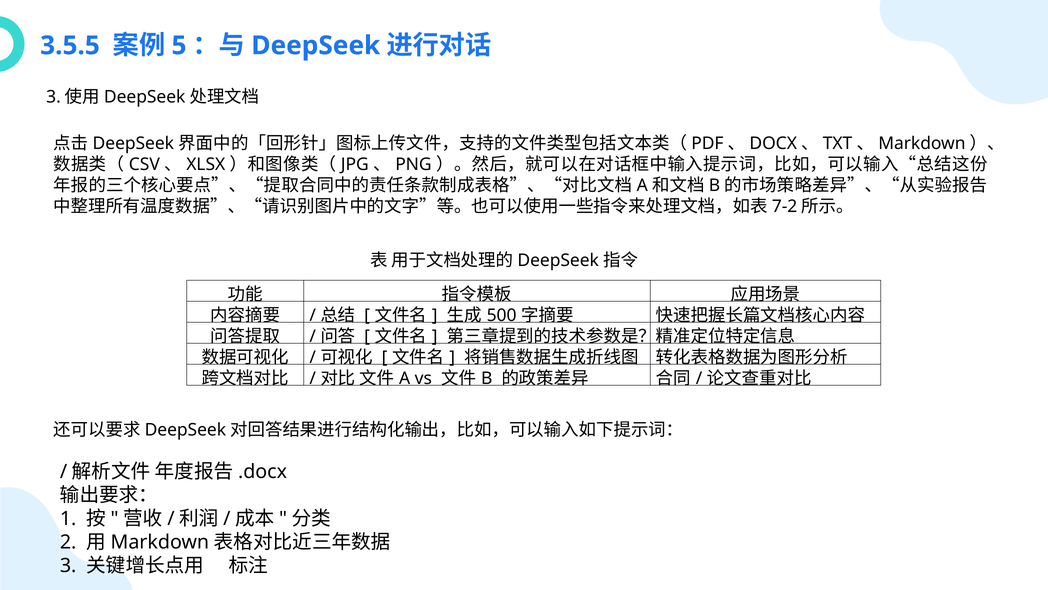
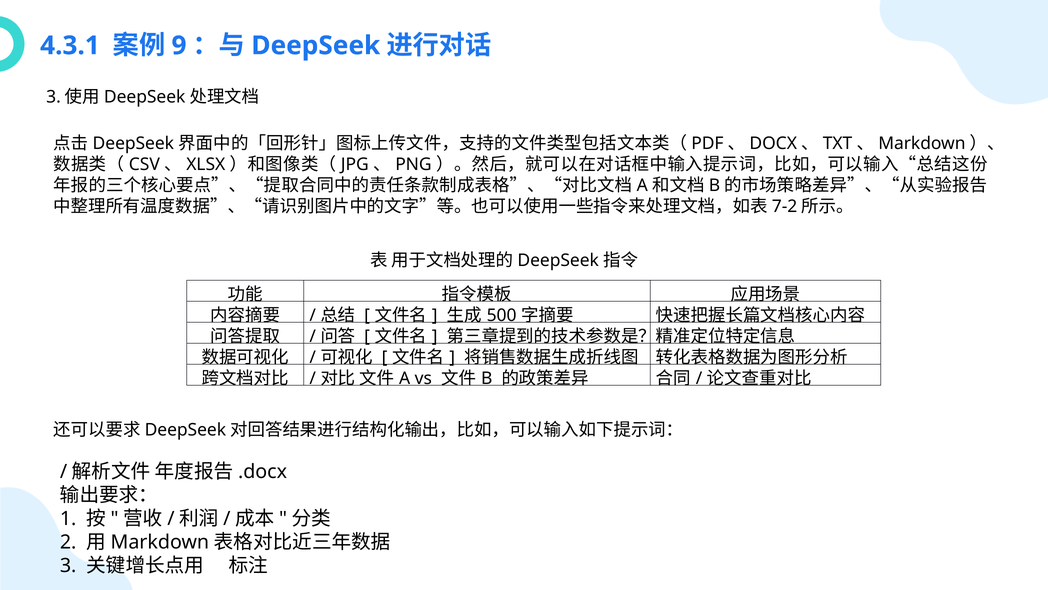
3.5.5: 3.5.5 -> 4.3.1
5: 5 -> 9
